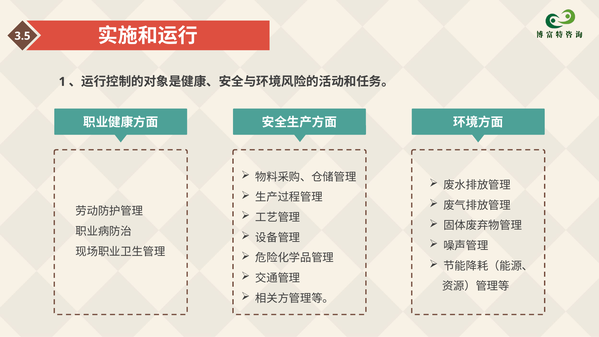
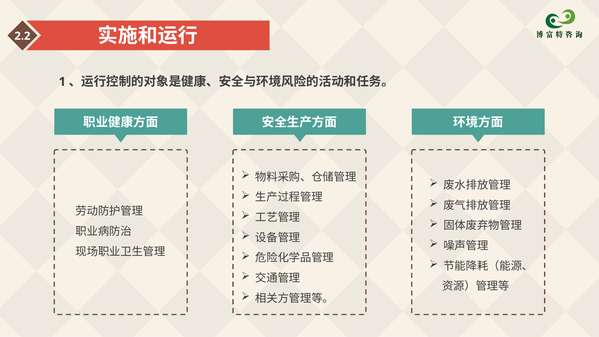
3.5: 3.5 -> 2.2
